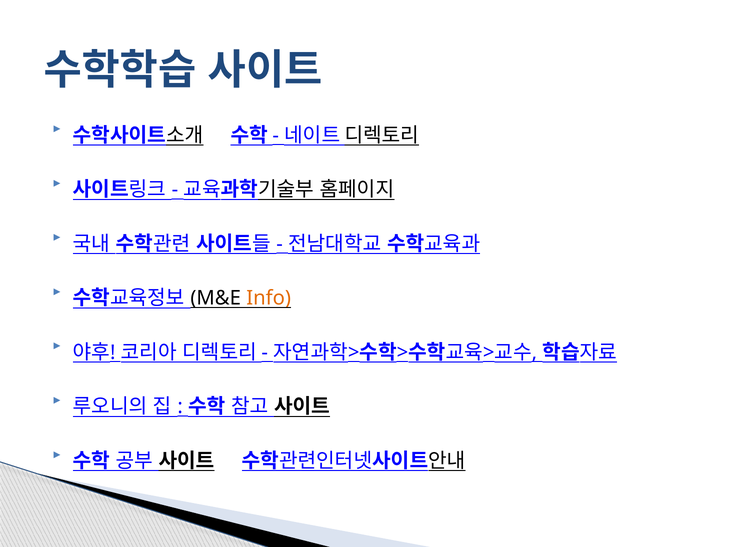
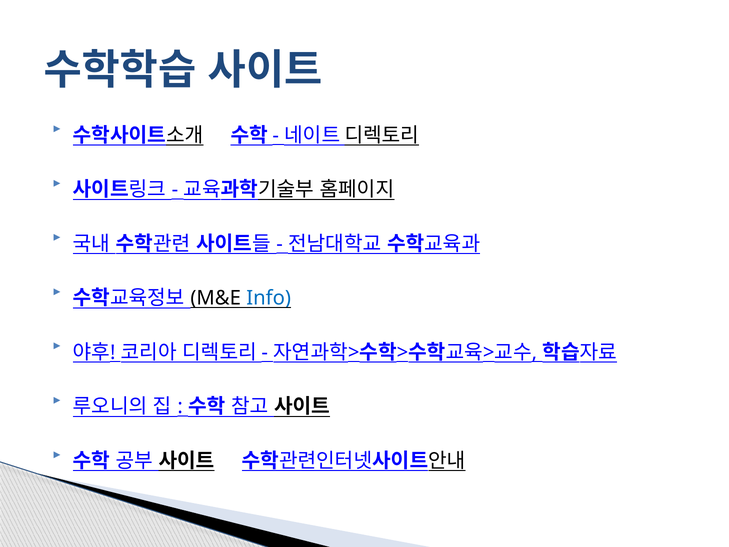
Info colour: orange -> blue
